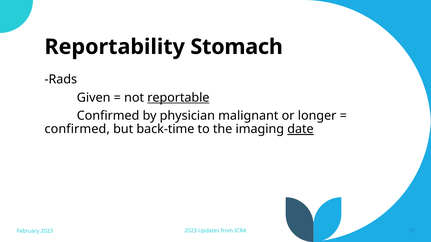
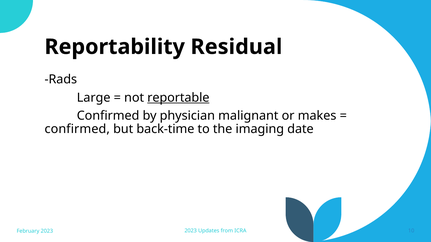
Stomach: Stomach -> Residual
Given: Given -> Large
longer: longer -> makes
date underline: present -> none
